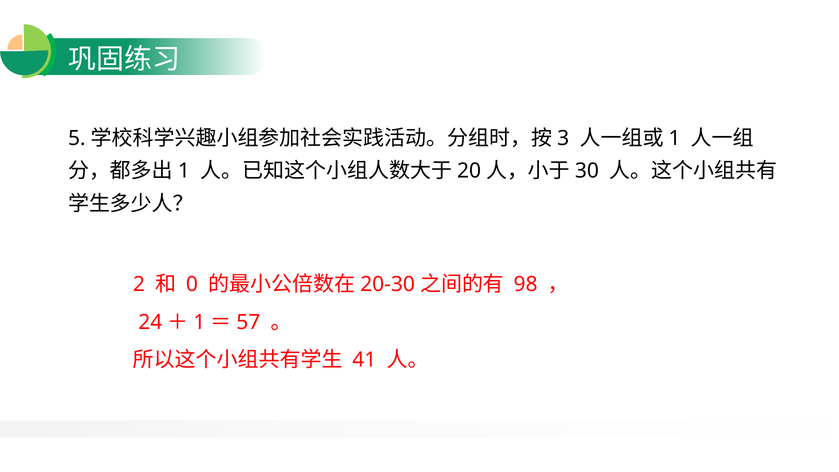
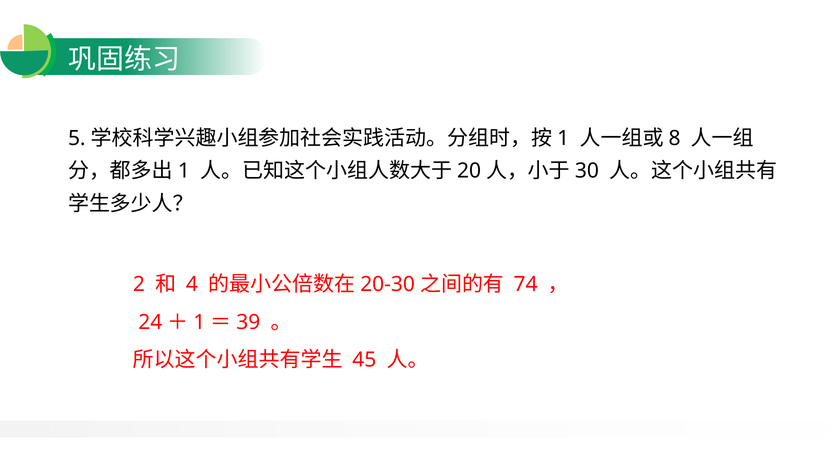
3 at (563, 138): 3 -> 1
1 at (675, 138): 1 -> 8
0: 0 -> 4
98: 98 -> 74
57: 57 -> 39
41: 41 -> 45
